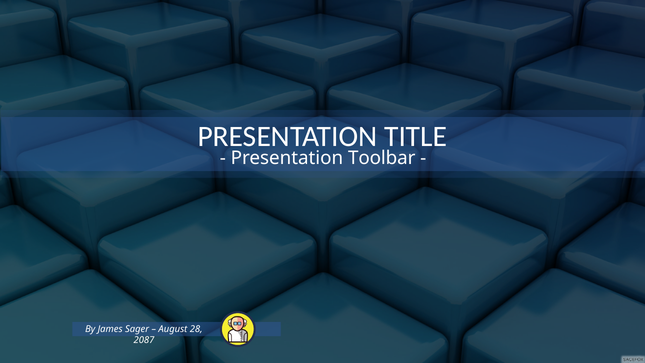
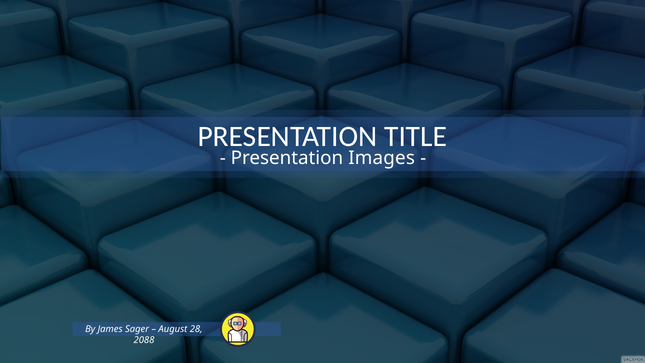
Toolbar: Toolbar -> Images
2087: 2087 -> 2088
